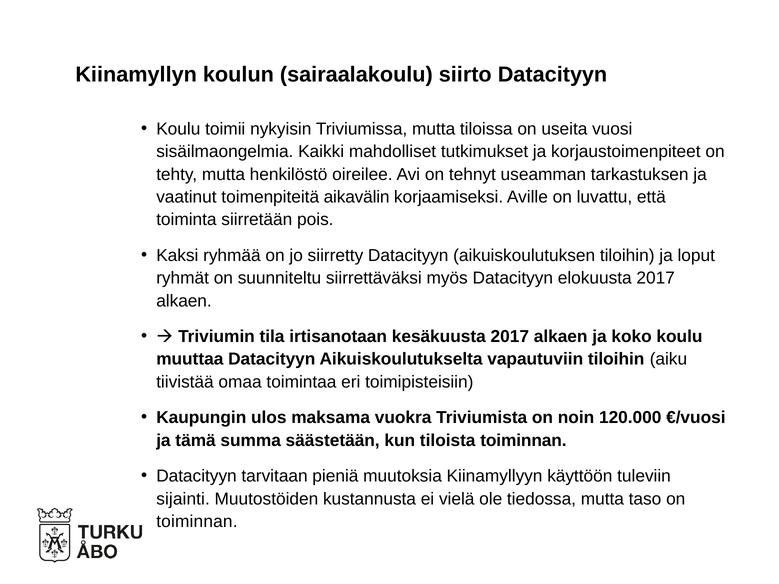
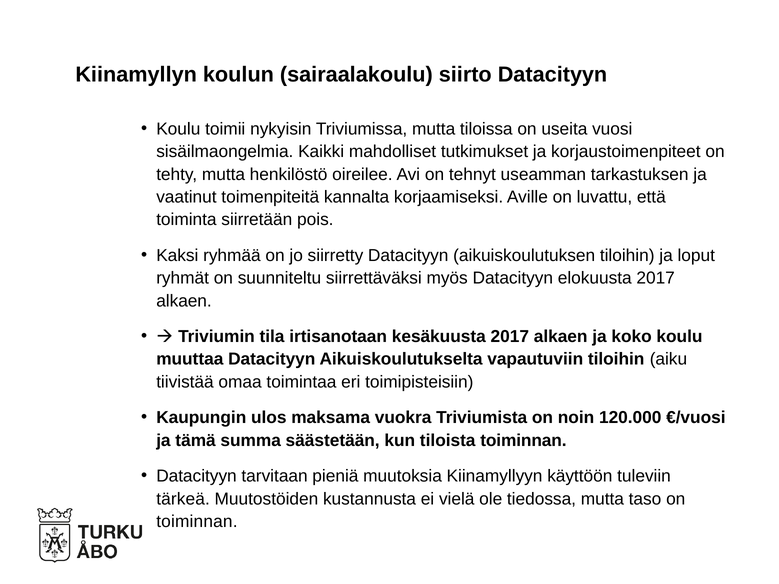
aikavälin: aikavälin -> kannalta
sijainti: sijainti -> tärkeä
